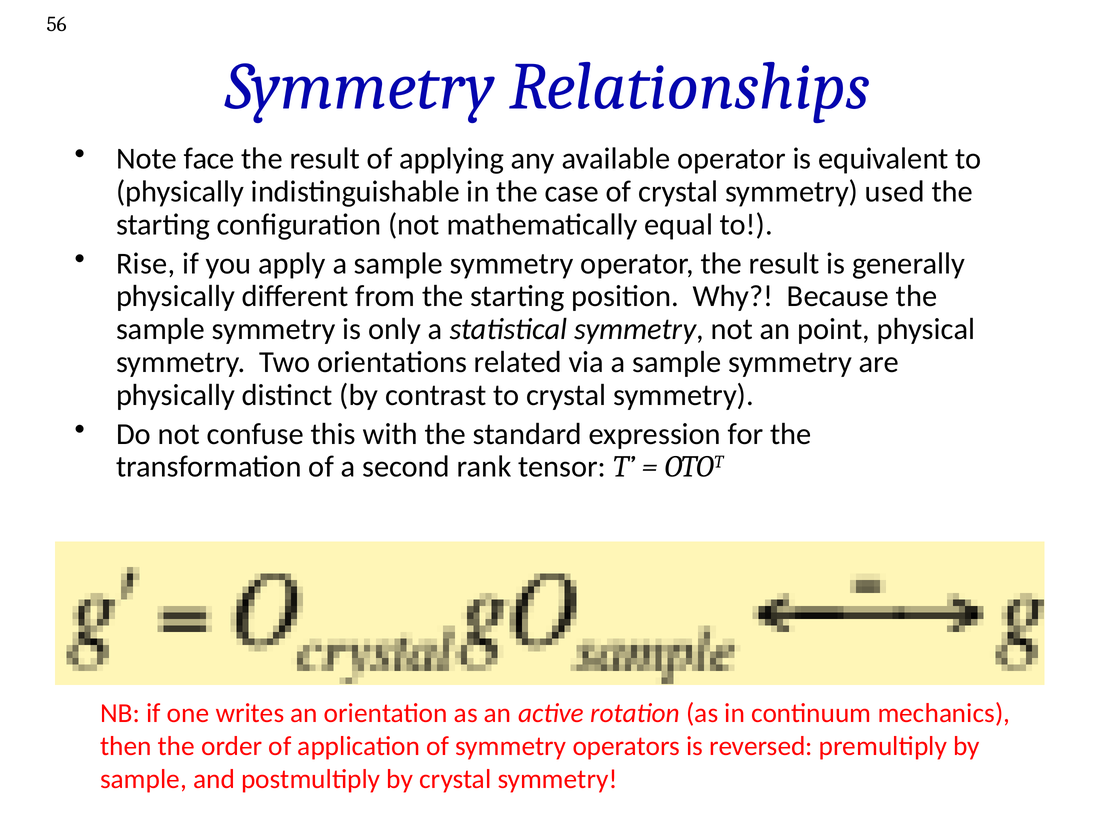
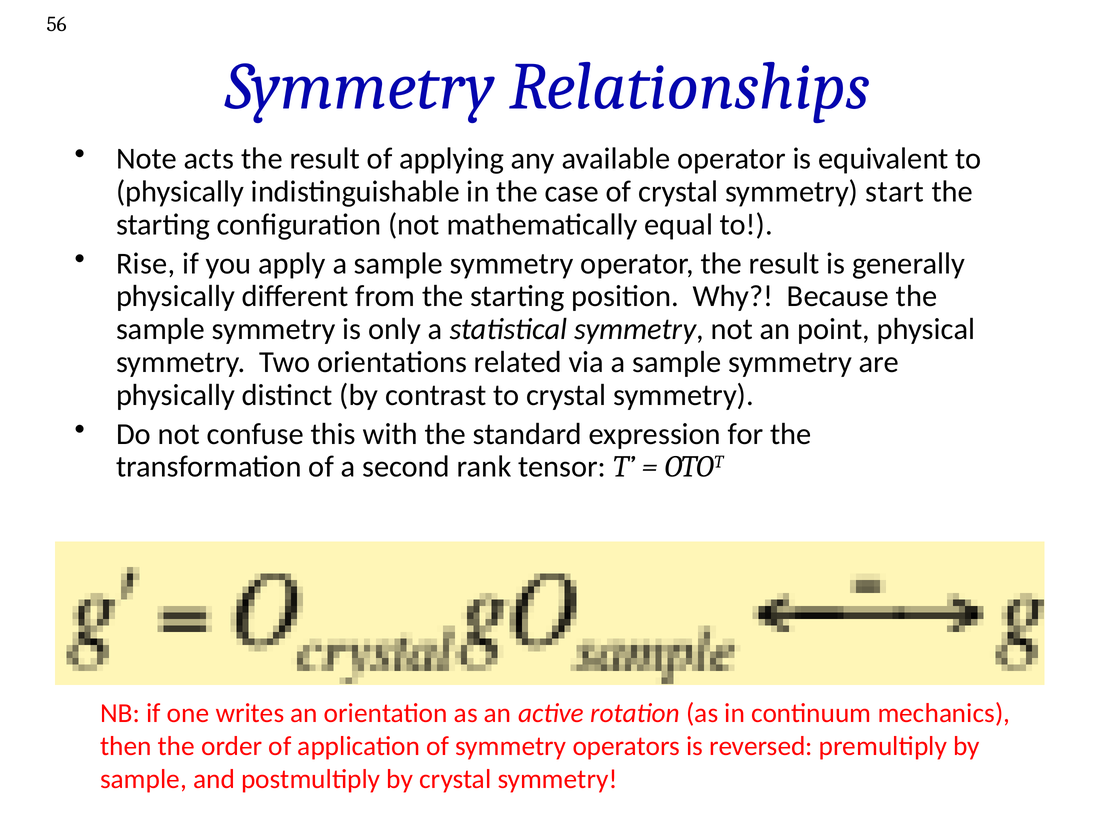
face: face -> acts
used: used -> start
